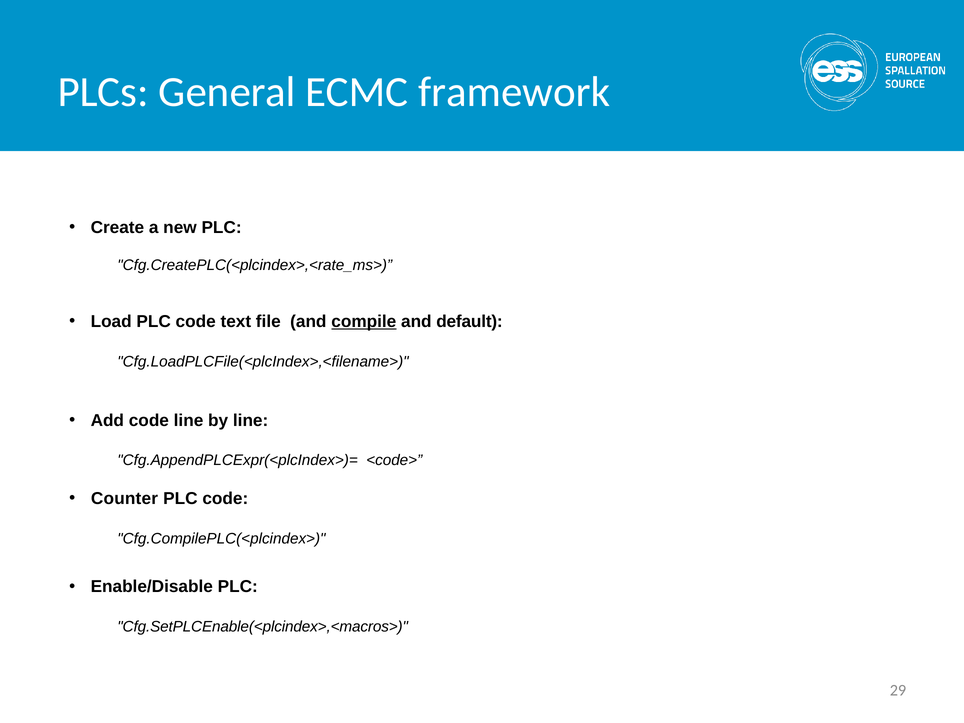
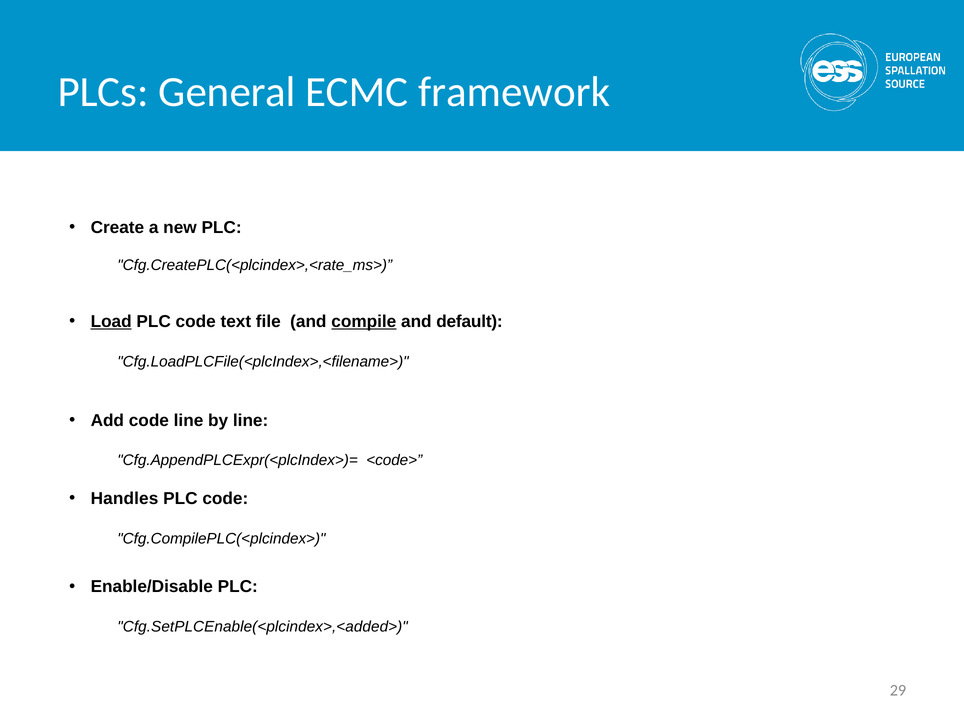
Load underline: none -> present
Counter: Counter -> Handles
Cfg.SetPLCEnable(<plcindex>,<macros>: Cfg.SetPLCEnable(<plcindex>,<macros> -> Cfg.SetPLCEnable(<plcindex>,<added>
